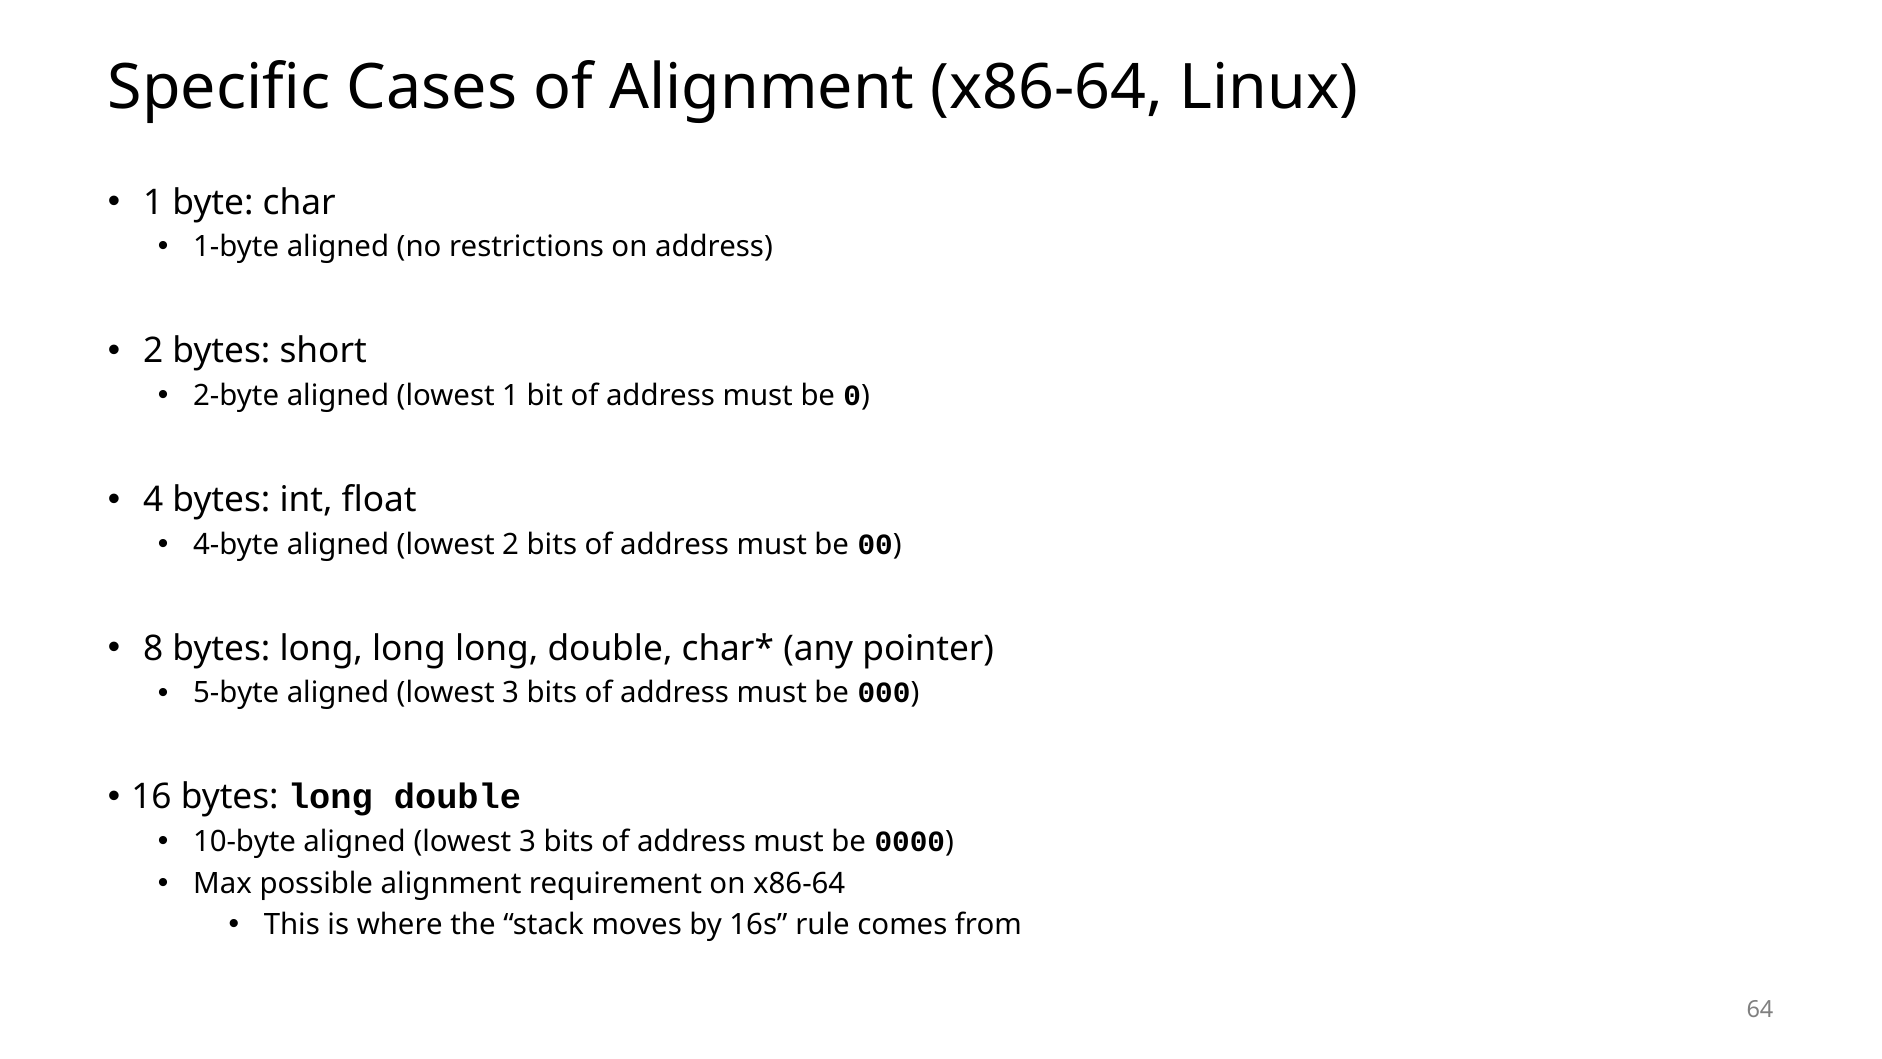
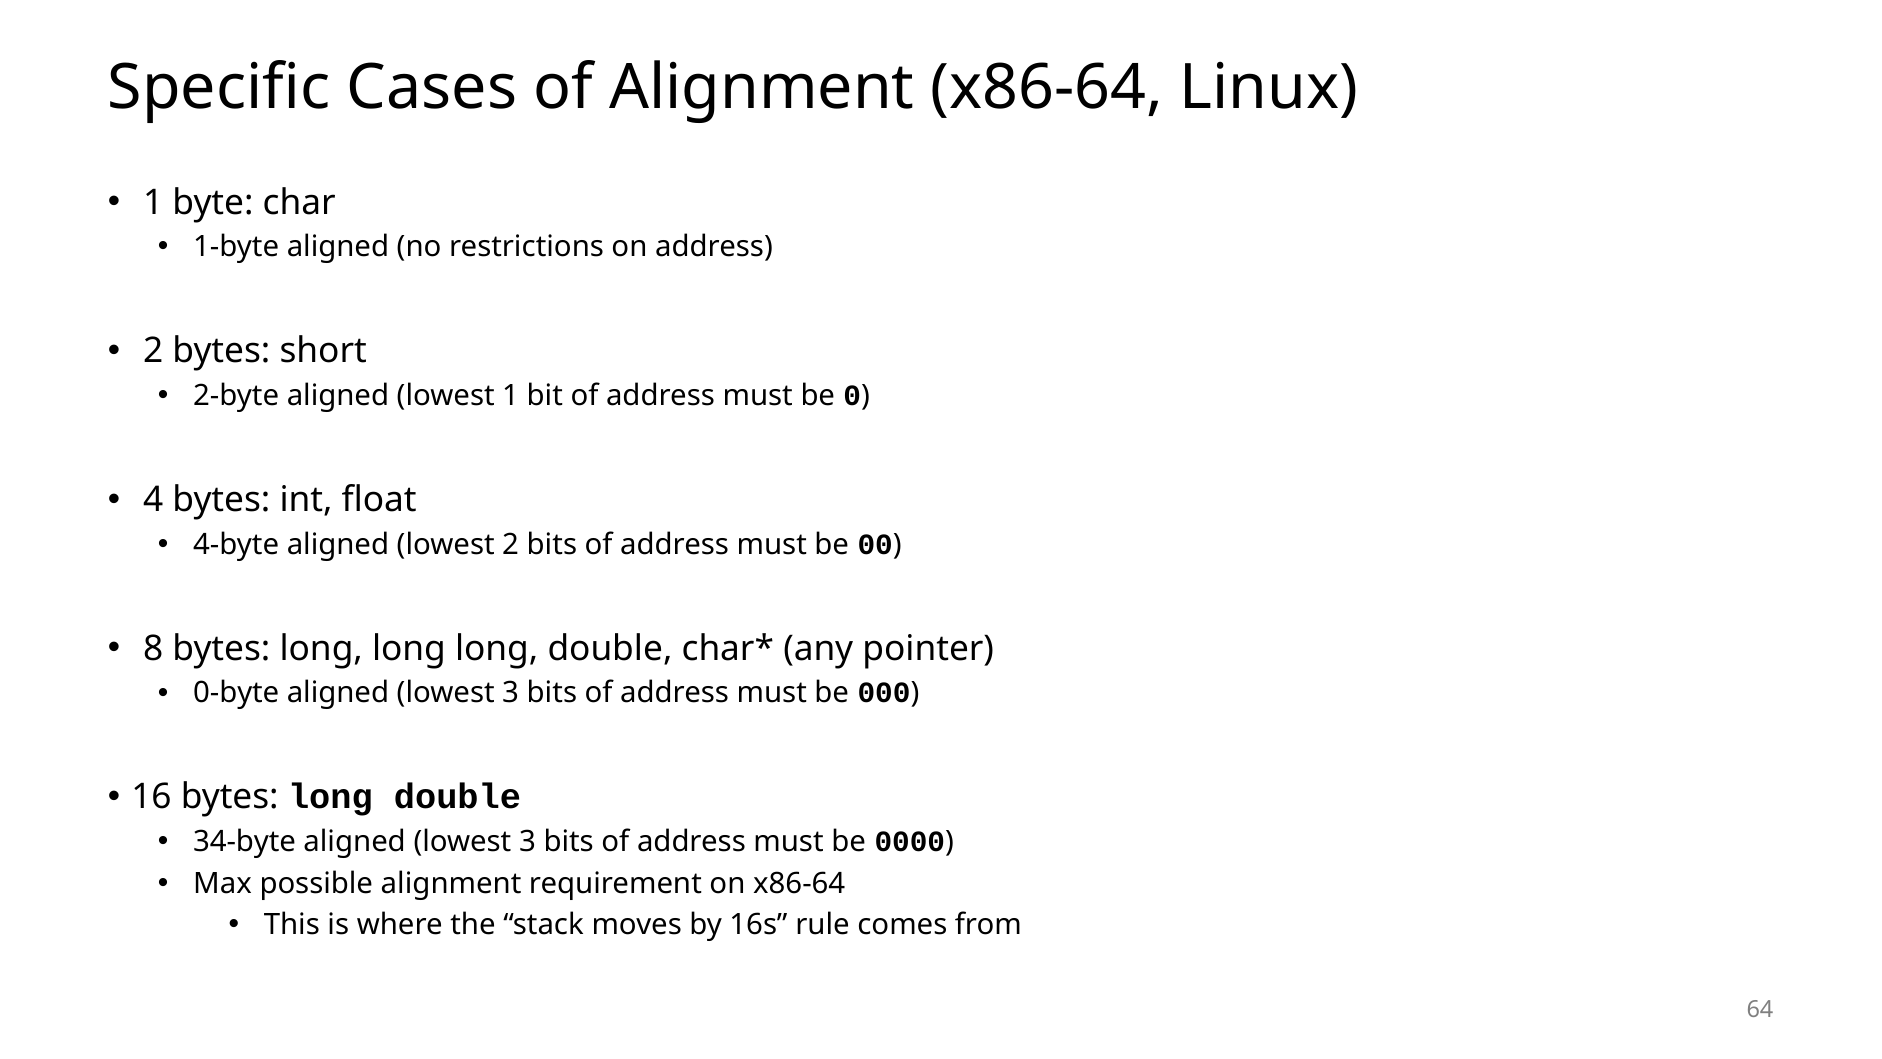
5-byte: 5-byte -> 0-byte
10-byte: 10-byte -> 34-byte
